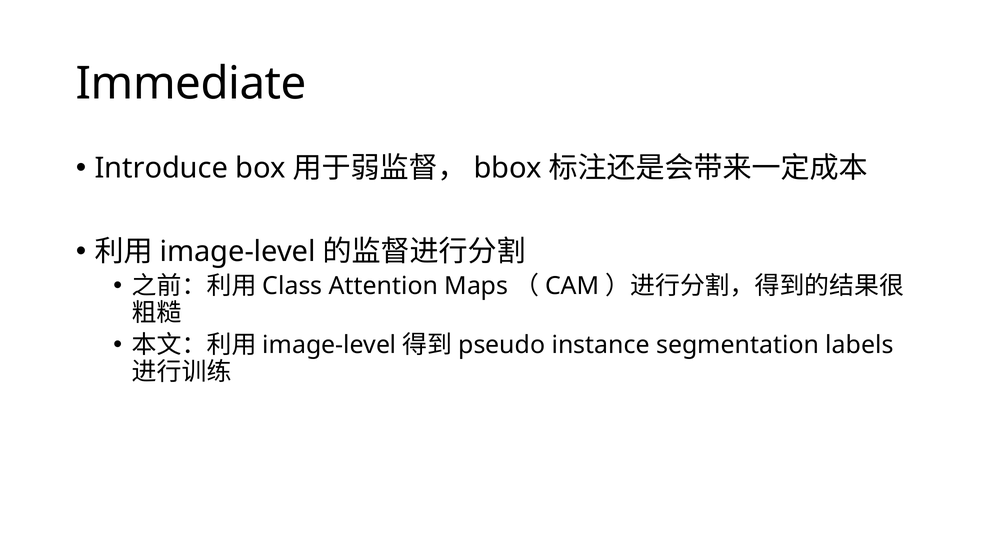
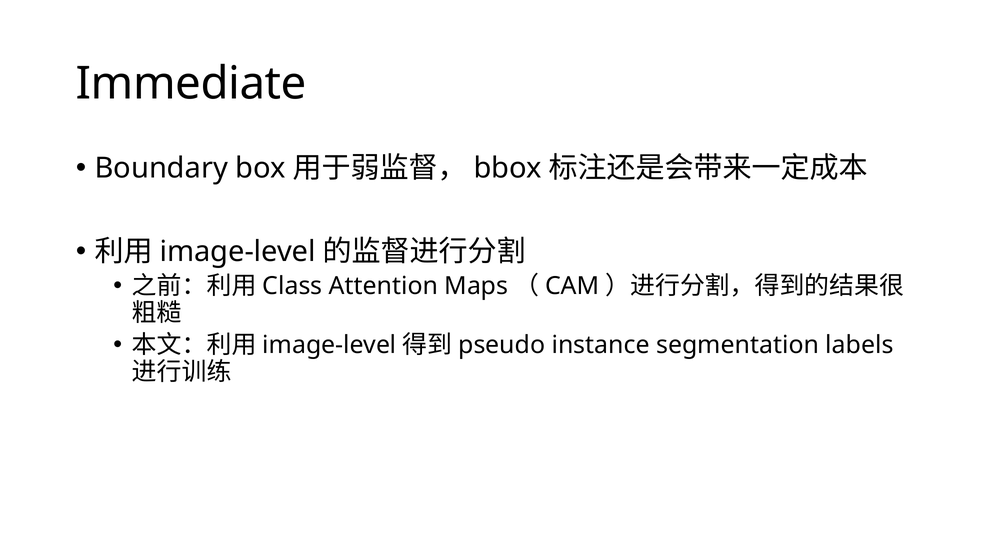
Introduce: Introduce -> Boundary
